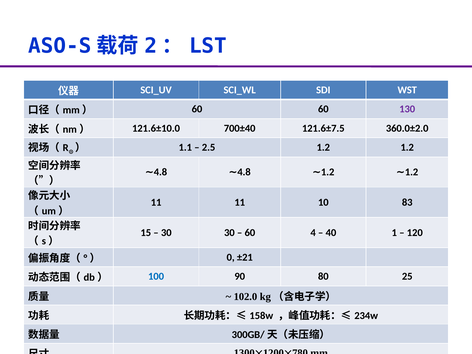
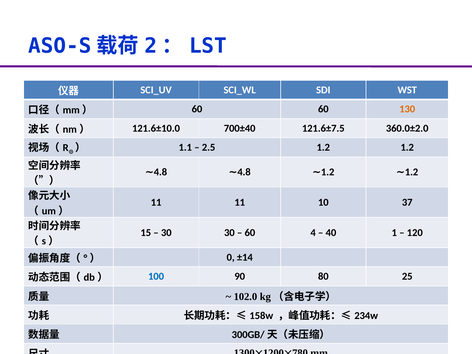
130 colour: purple -> orange
83: 83 -> 37
±21: ±21 -> ±14
